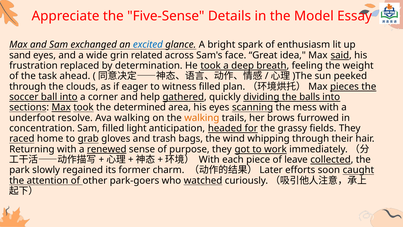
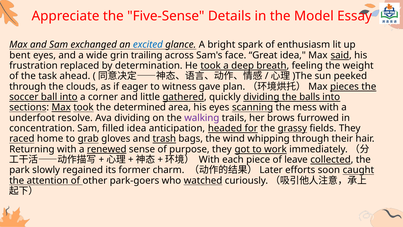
sand: sand -> bent
related: related -> trailing
witness filled: filled -> gave
help: help -> little
Ava walking: walking -> dividing
walking at (202, 118) colour: orange -> purple
filled light: light -> idea
grassy underline: none -> present
trash underline: none -> present
